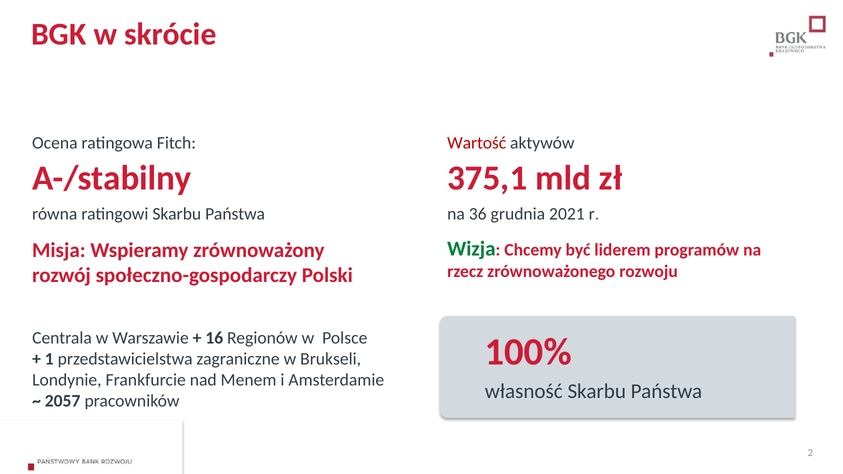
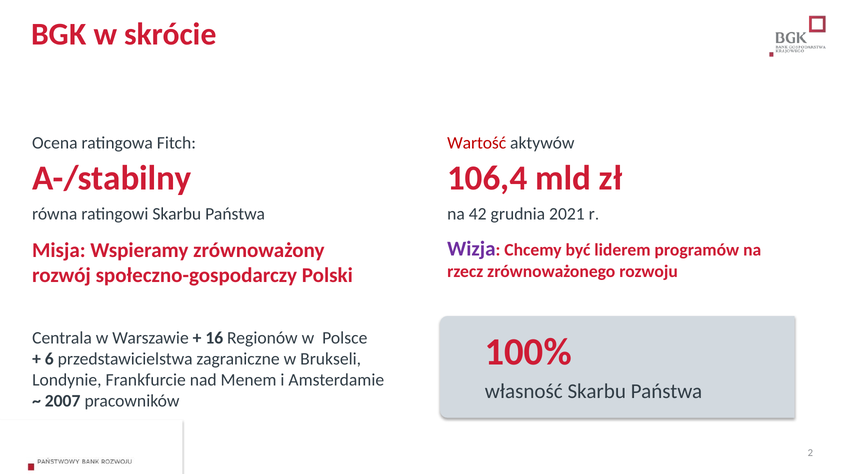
375,1: 375,1 -> 106,4
36: 36 -> 42
Wizja colour: green -> purple
1: 1 -> 6
2057: 2057 -> 2007
